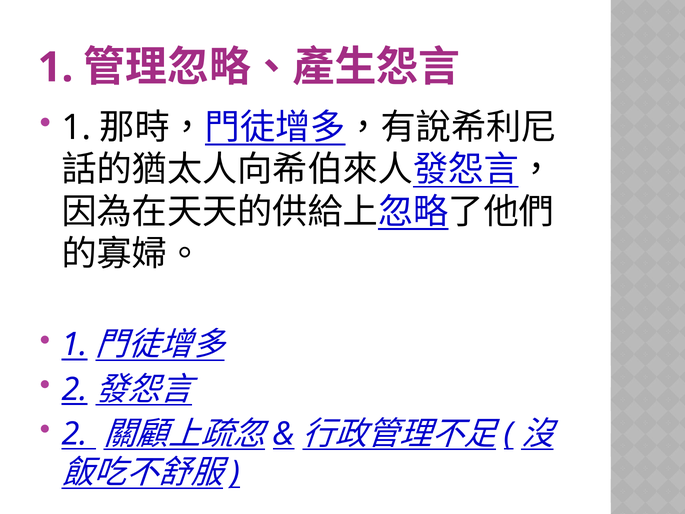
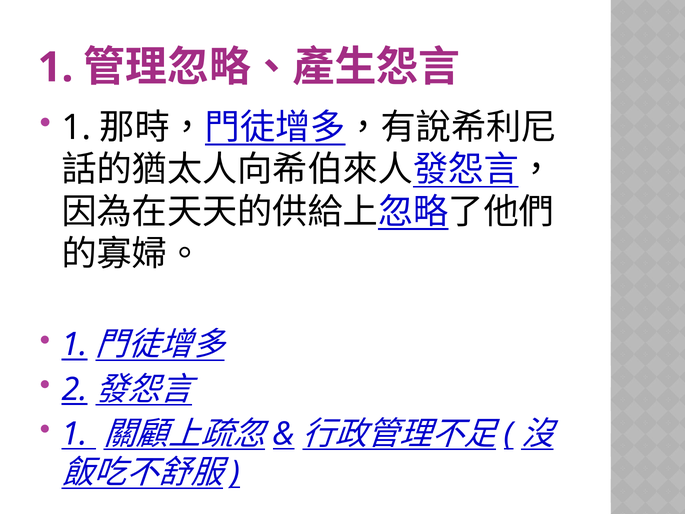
2 at (75, 434): 2 -> 1
